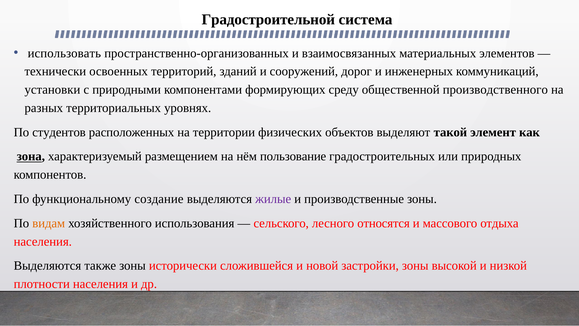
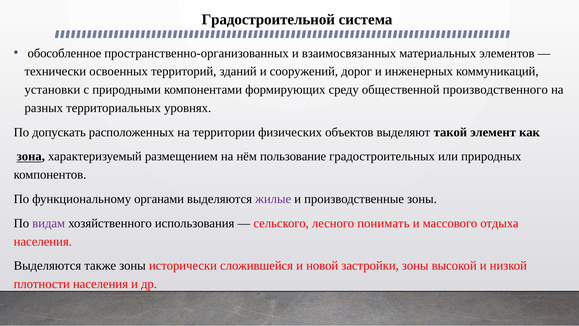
использовать: использовать -> обособленное
студентов: студентов -> допускать
создание: создание -> органами
видам colour: orange -> purple
относятся: относятся -> понимать
